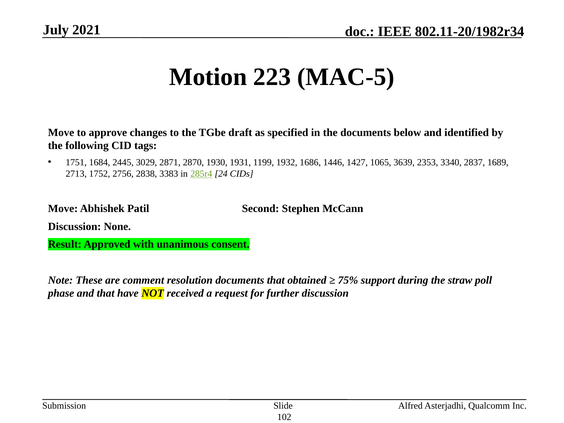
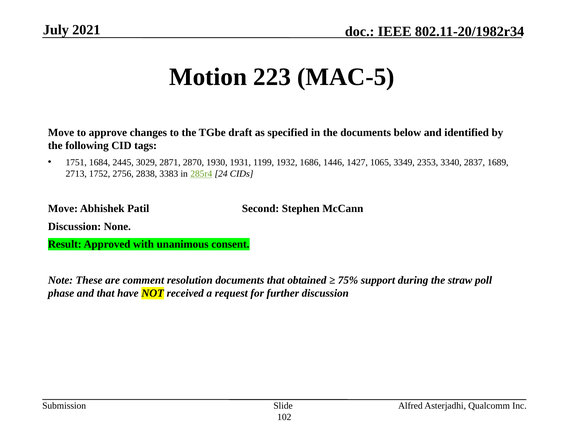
3639: 3639 -> 3349
